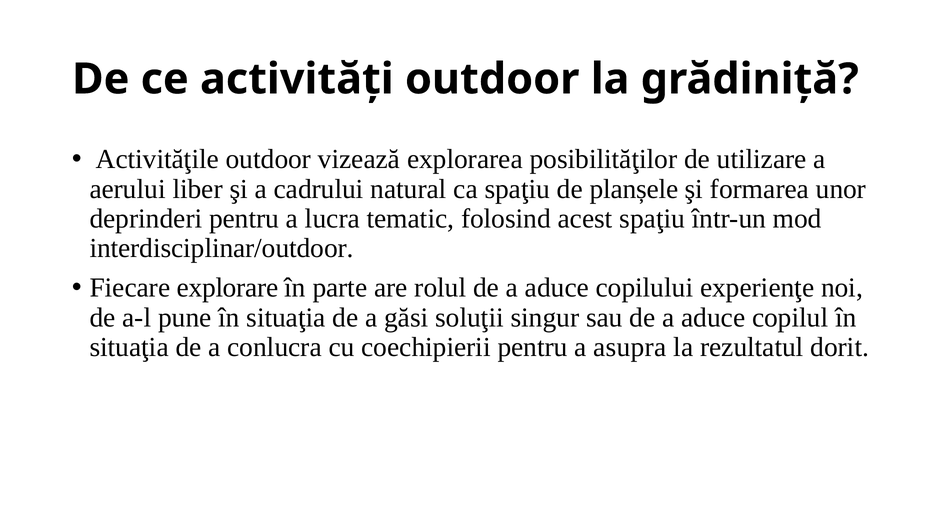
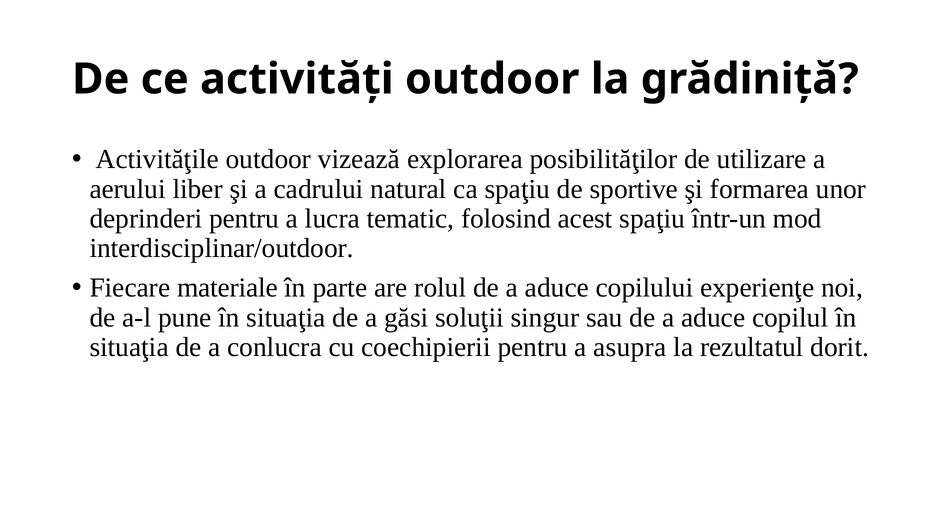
planșele: planșele -> sportive
explorare: explorare -> materiale
